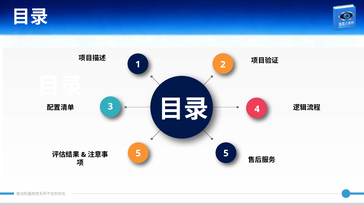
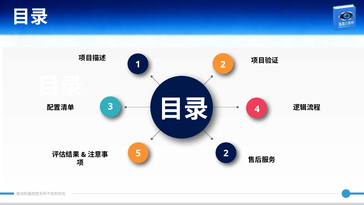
5 5: 5 -> 2
